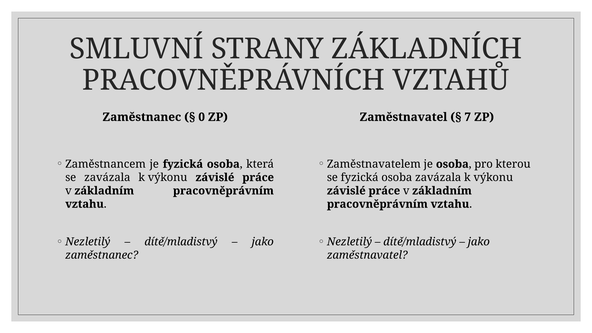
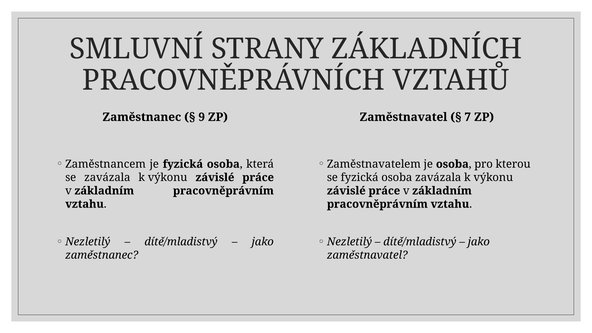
0: 0 -> 9
